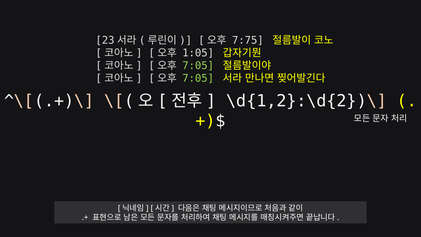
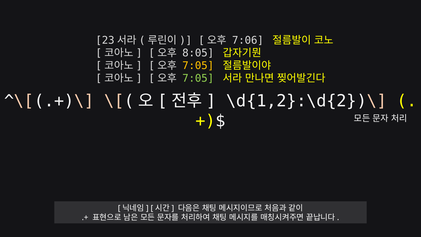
7:75: 7:75 -> 7:06
1:05: 1:05 -> 8:05
7:05 at (198, 66) colour: light green -> yellow
